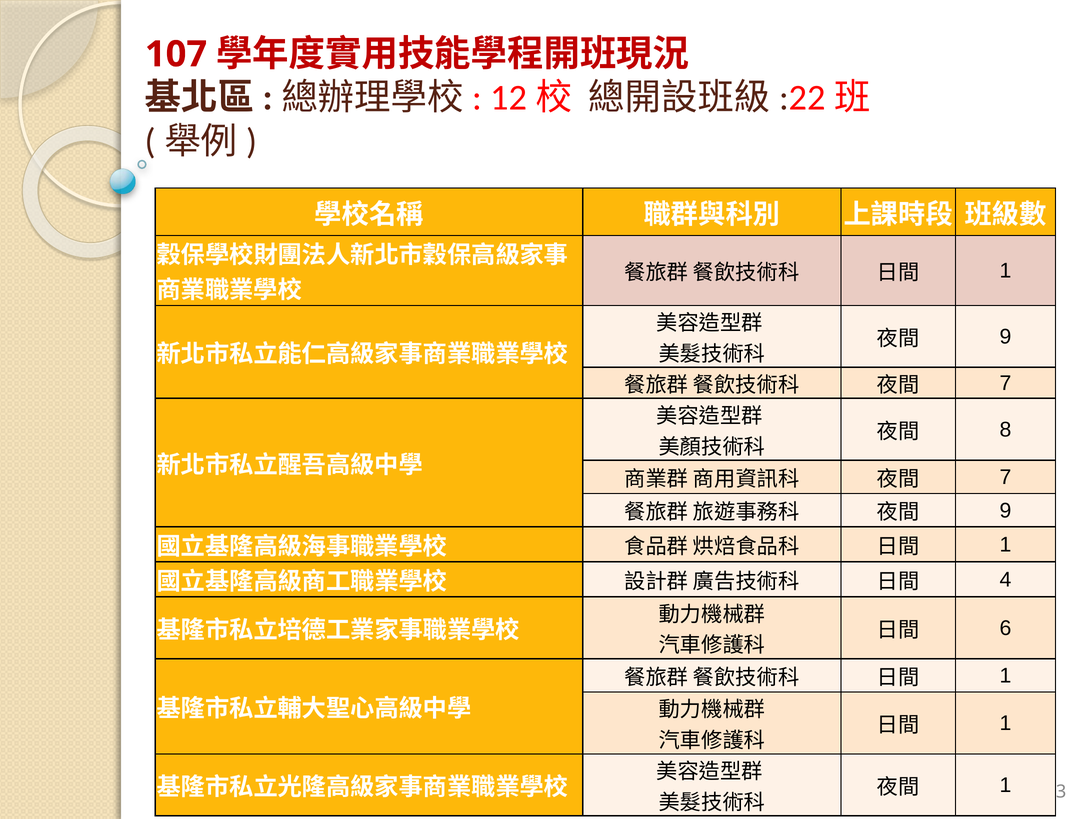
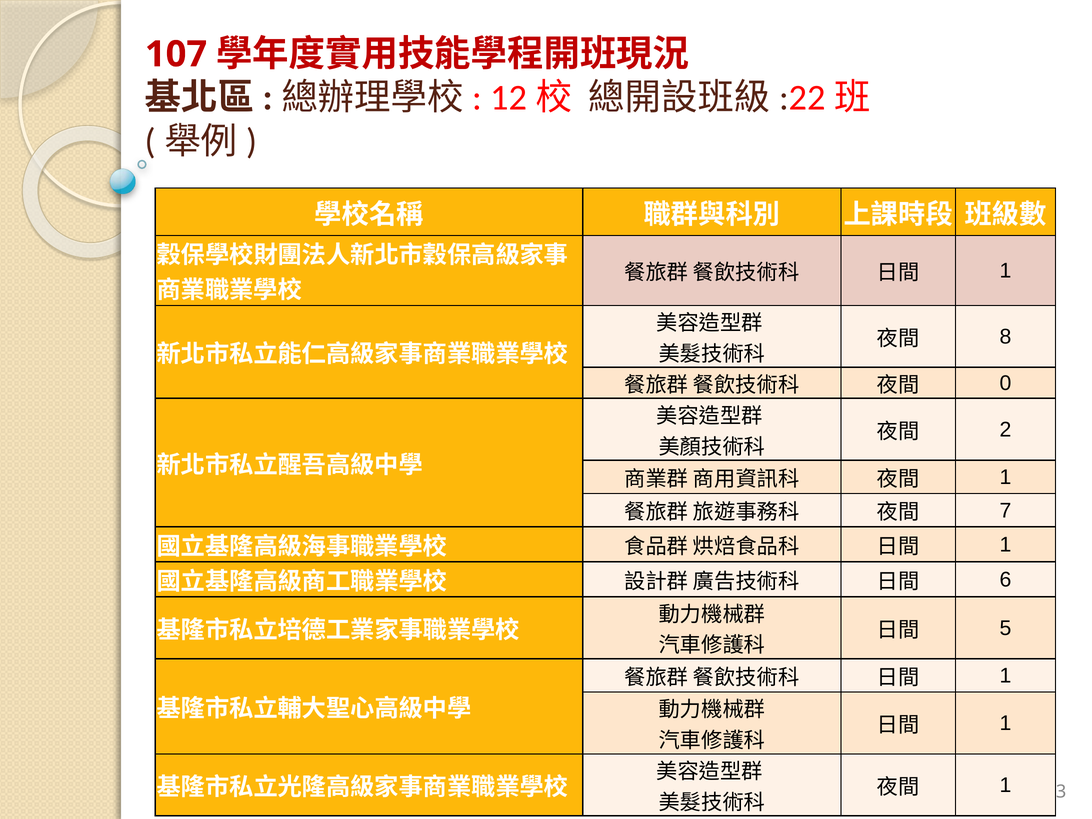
9 at (1005, 337): 9 -> 8
7 at (1005, 383): 7 -> 0
8: 8 -> 2
7 at (1005, 477): 7 -> 1
9 at (1005, 511): 9 -> 7
4: 4 -> 6
6: 6 -> 5
